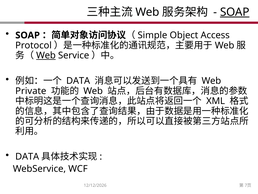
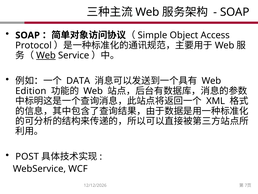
SOAP at (235, 12) underline: present -> none
Private: Private -> Edition
DATA at (27, 156): DATA -> POST
